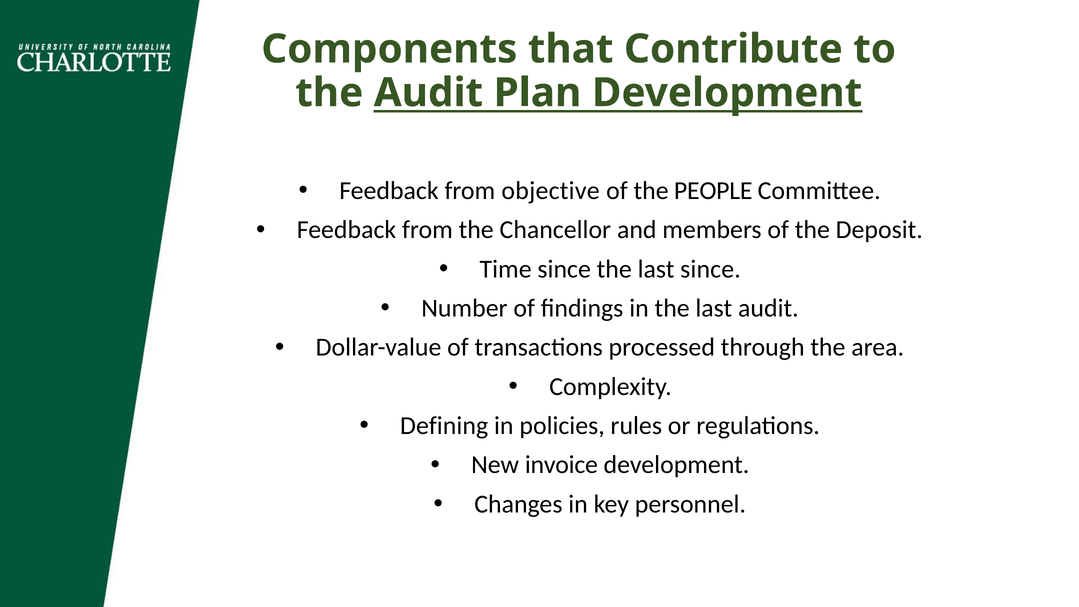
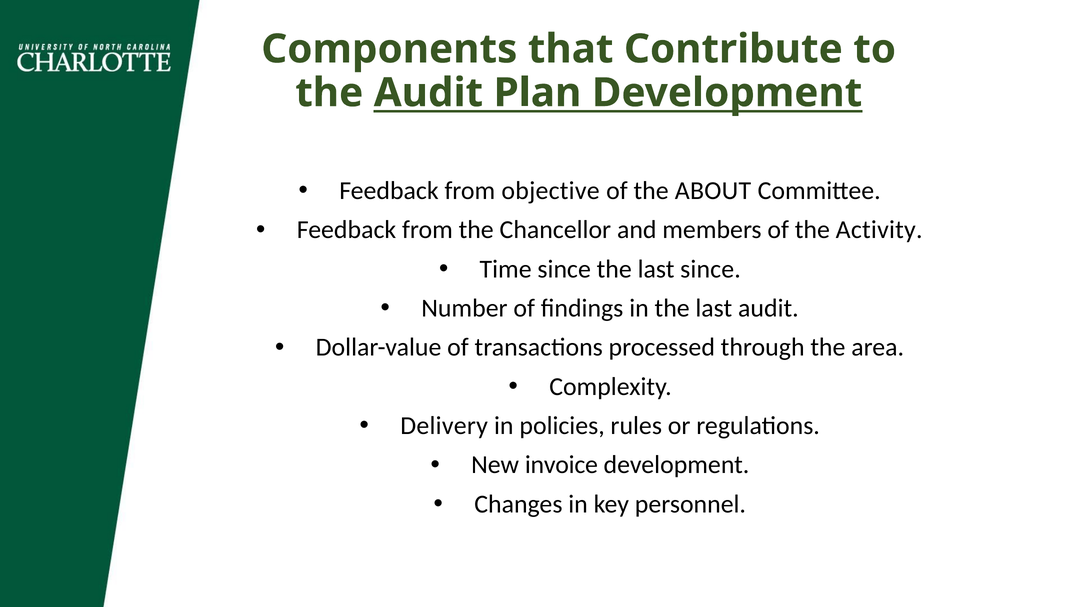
PEOPLE: PEOPLE -> ABOUT
Deposit: Deposit -> Activity
Defining: Defining -> Delivery
